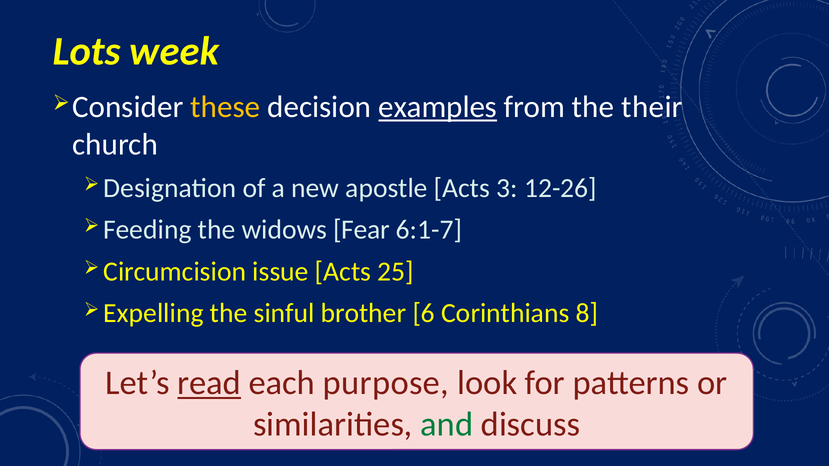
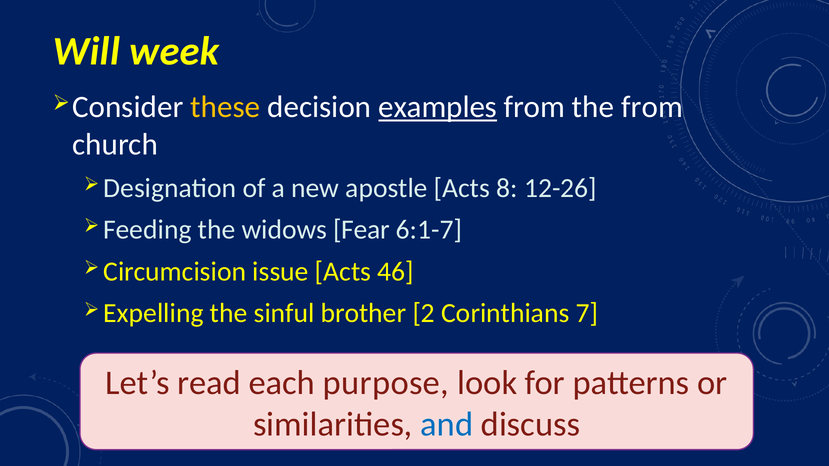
Lots: Lots -> Will
the their: their -> from
3: 3 -> 8
25: 25 -> 46
6: 6 -> 2
8: 8 -> 7
read underline: present -> none
and colour: green -> blue
